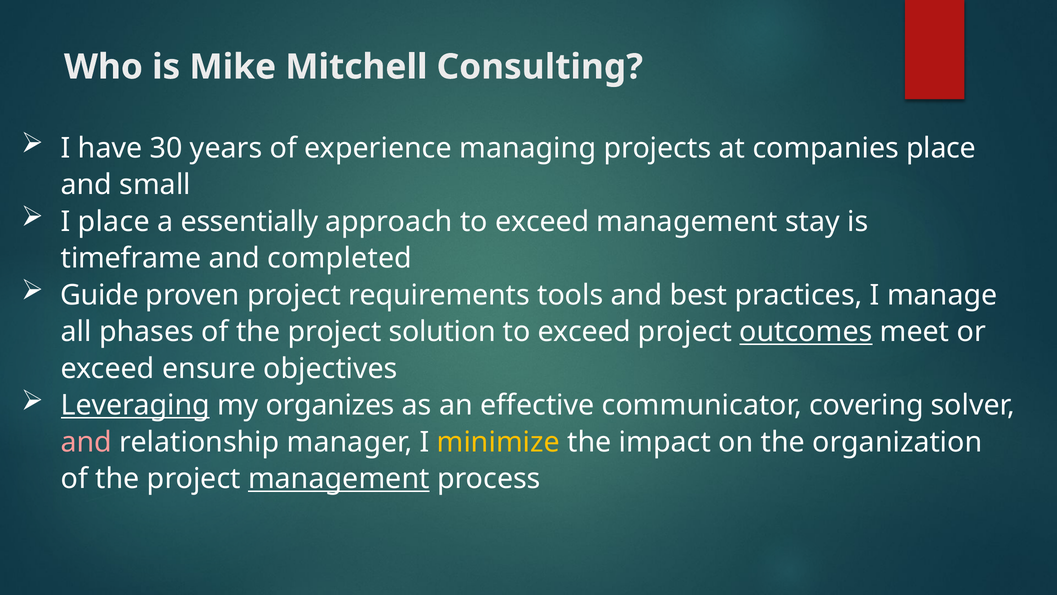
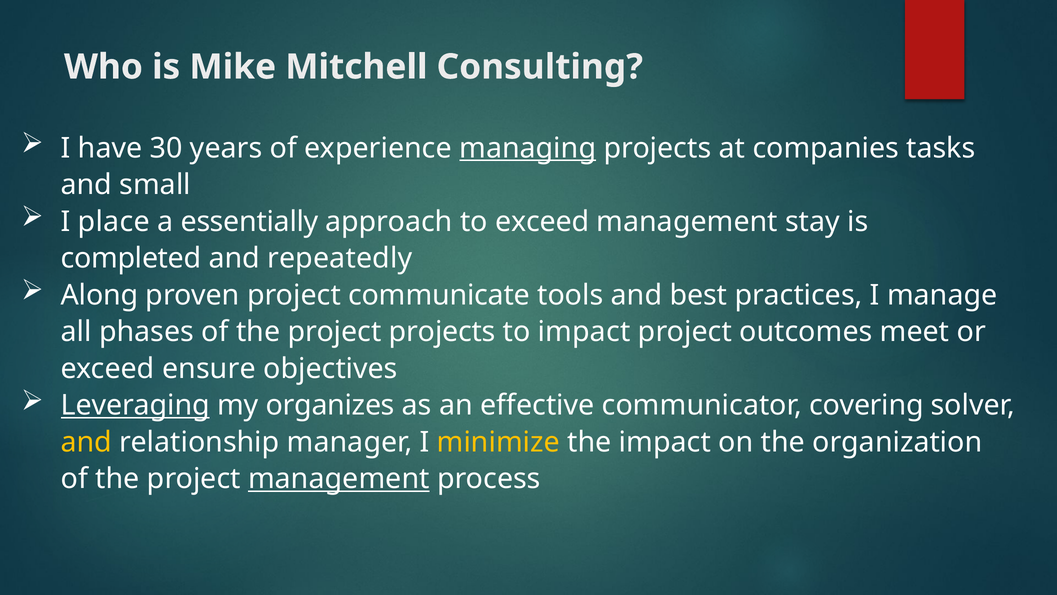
managing underline: none -> present
companies place: place -> tasks
timeframe: timeframe -> completed
completed: completed -> repeatedly
Guide: Guide -> Along
requirements: requirements -> communicate
project solution: solution -> projects
exceed at (584, 332): exceed -> impact
outcomes underline: present -> none
and at (86, 442) colour: pink -> yellow
